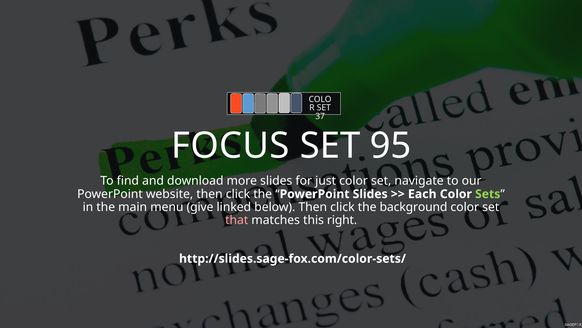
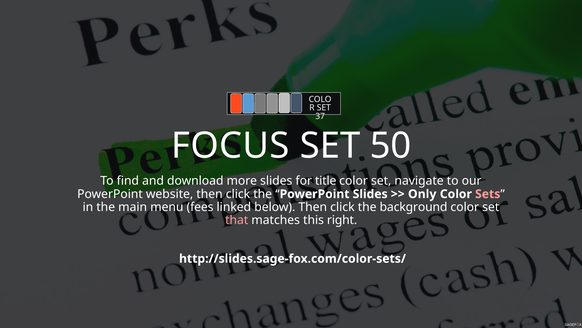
95: 95 -> 50
just: just -> title
Each: Each -> Only
Sets colour: light green -> pink
give: give -> fees
